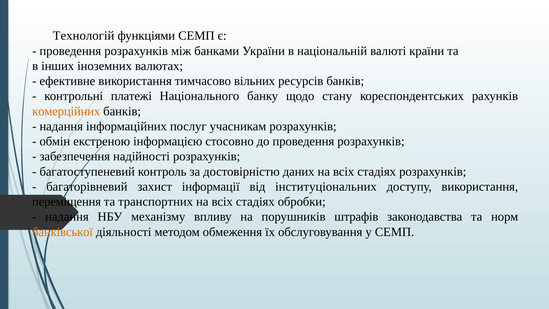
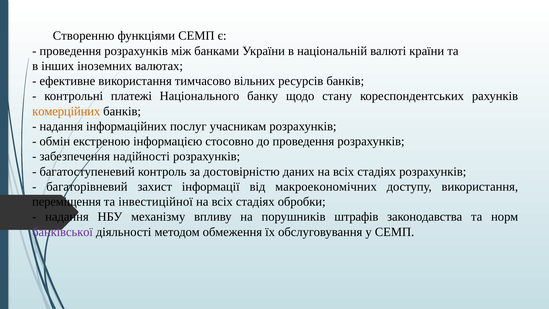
Технологій: Технологій -> Створенню
інституціональних: інституціональних -> макроекономічних
транспортних: транспортних -> інвестиційної
банківської colour: orange -> purple
